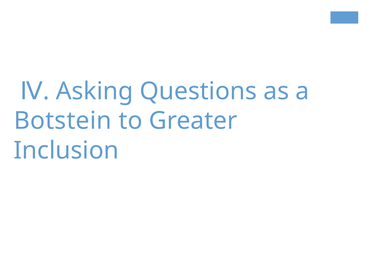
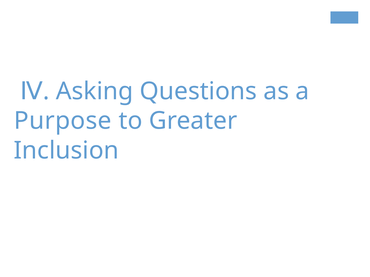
Botstein: Botstein -> Purpose
